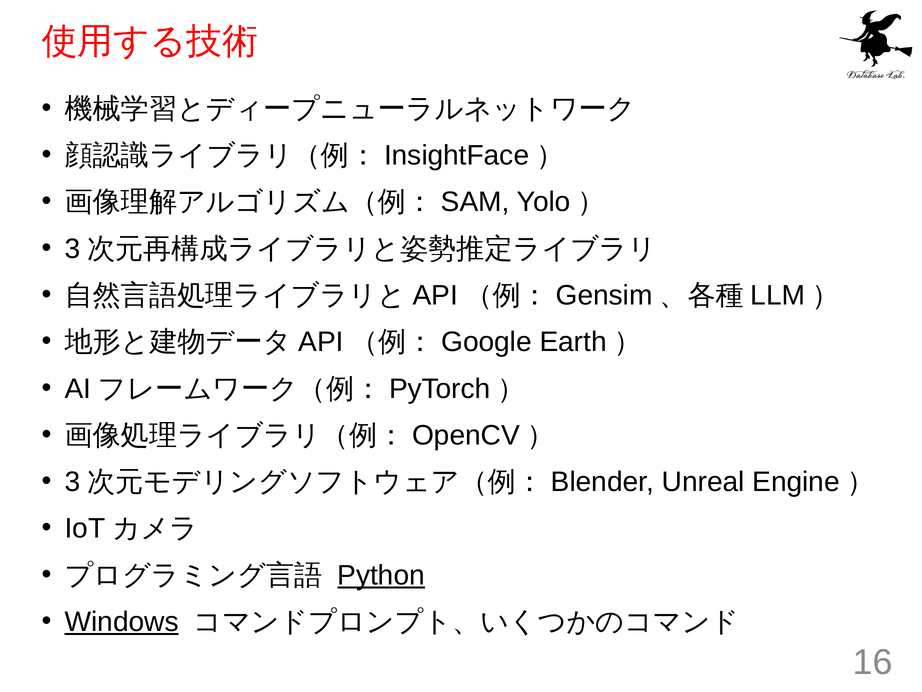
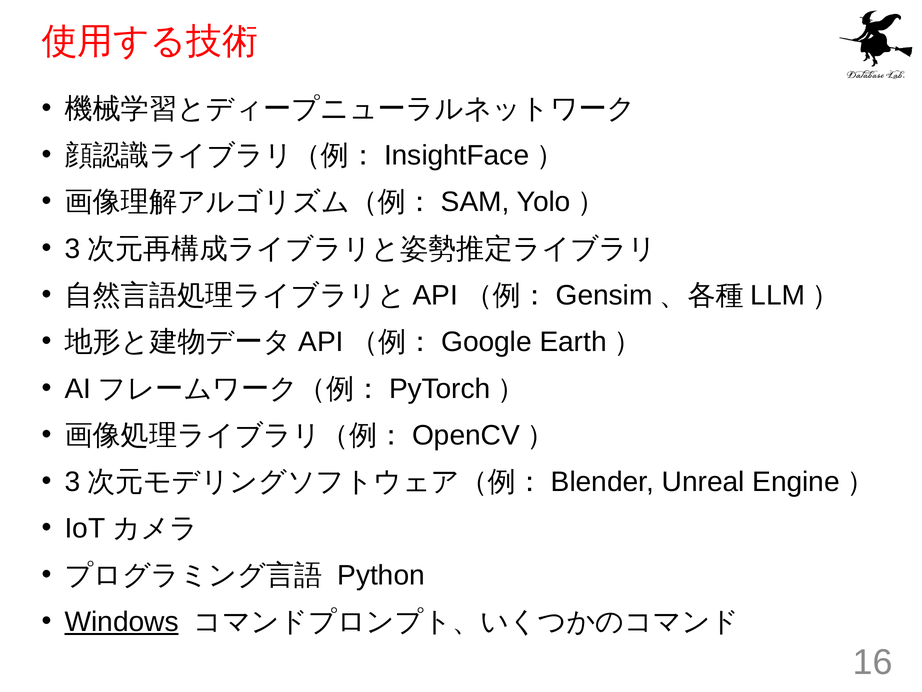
Python underline: present -> none
